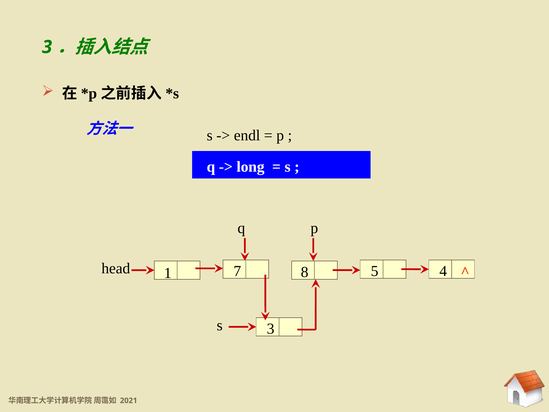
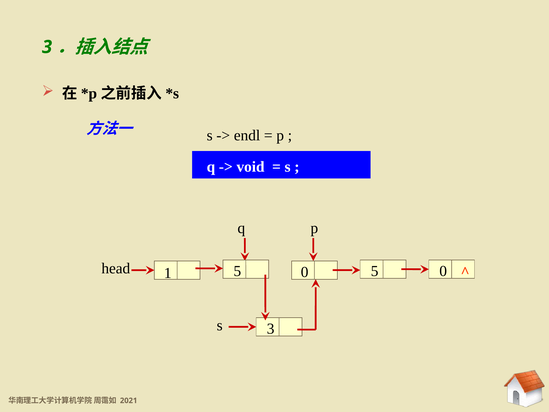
long: long -> void
head 8: 8 -> 0
5 4: 4 -> 0
1 7: 7 -> 5
